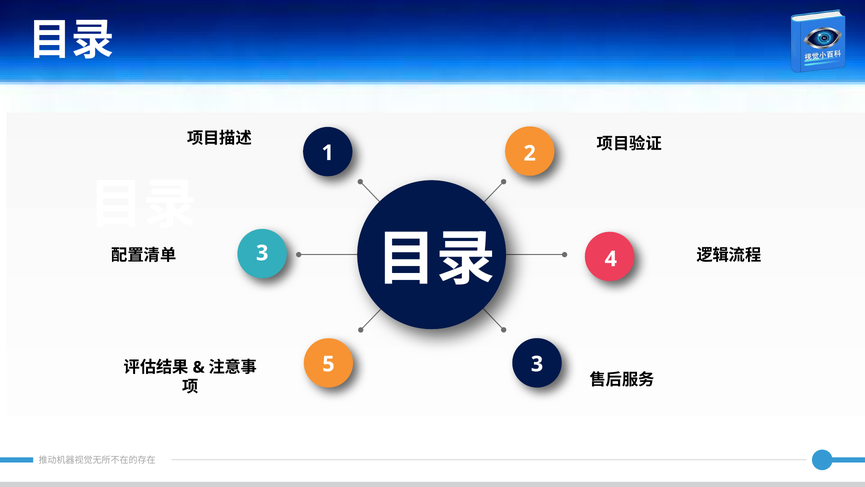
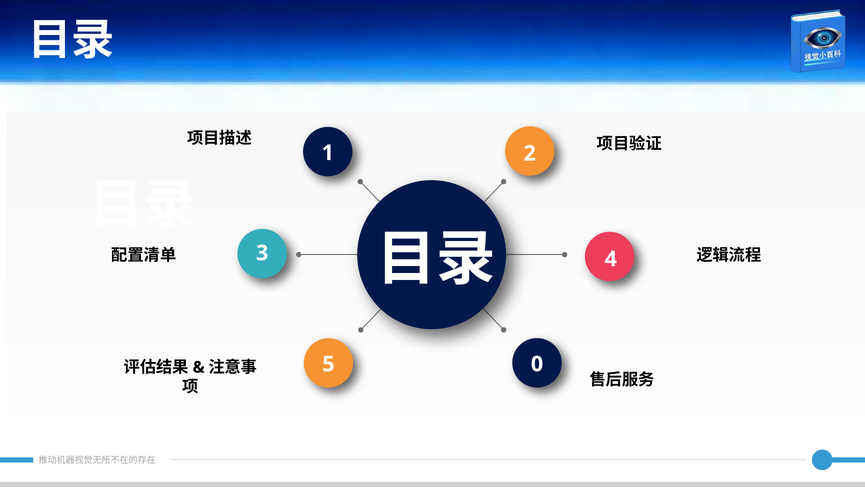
5 3: 3 -> 0
